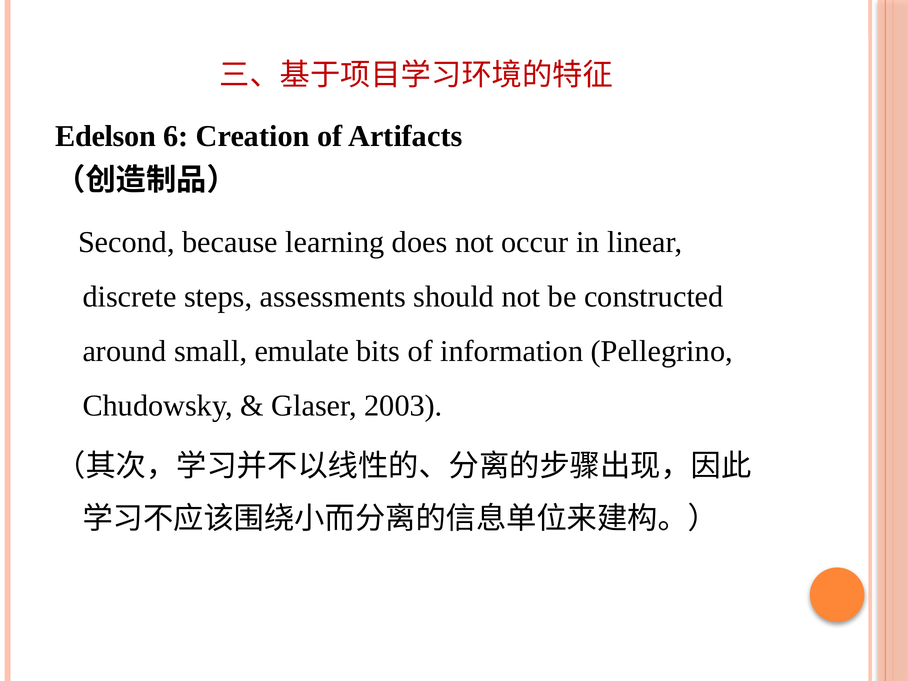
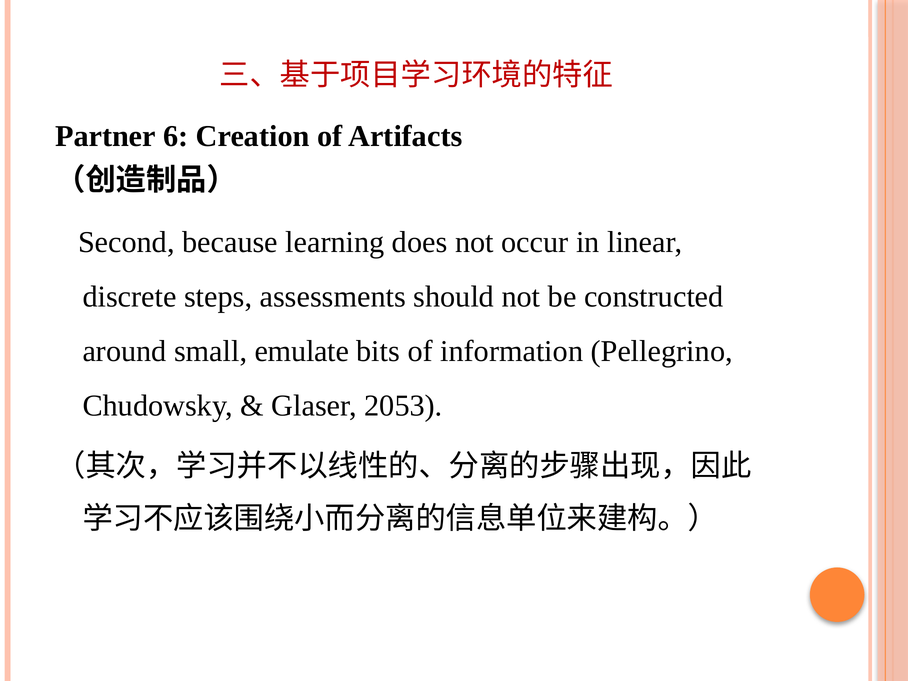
Edelson: Edelson -> Partner
2003: 2003 -> 2053
